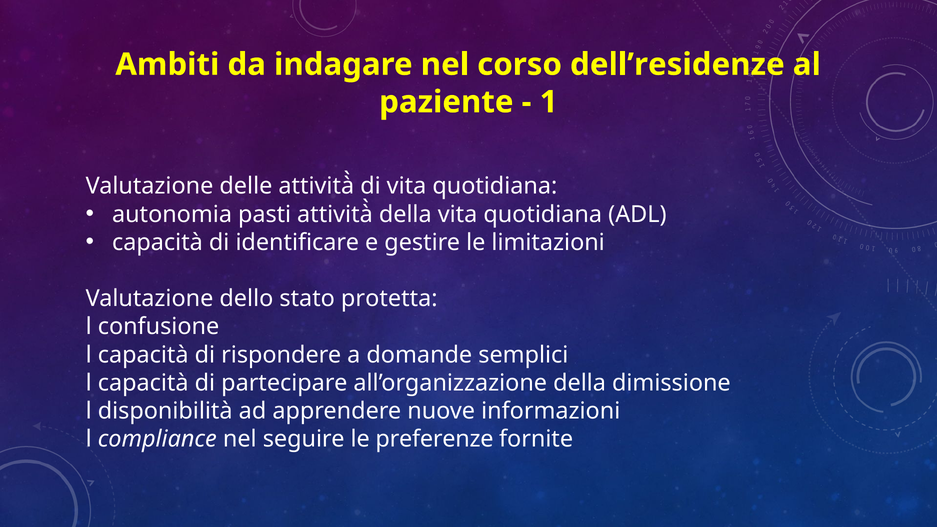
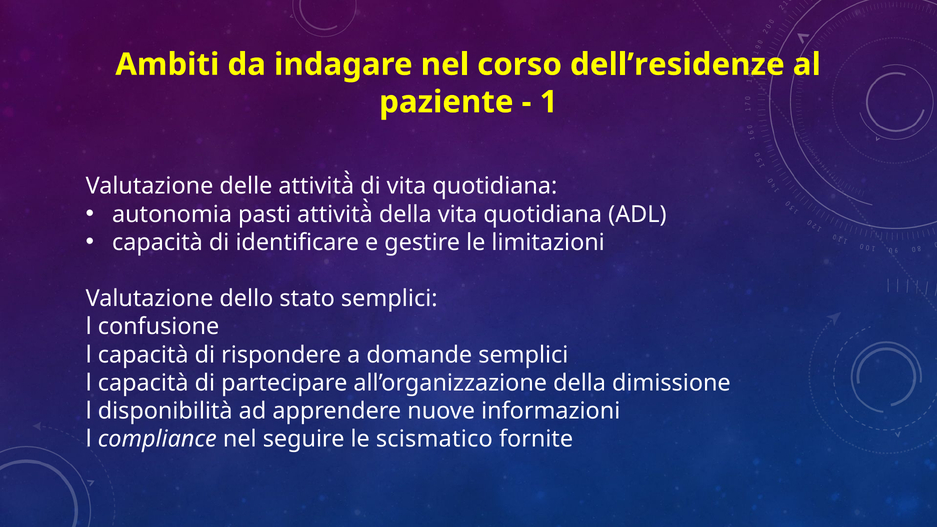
stato protetta: protetta -> semplici
preferenze: preferenze -> scismatico
